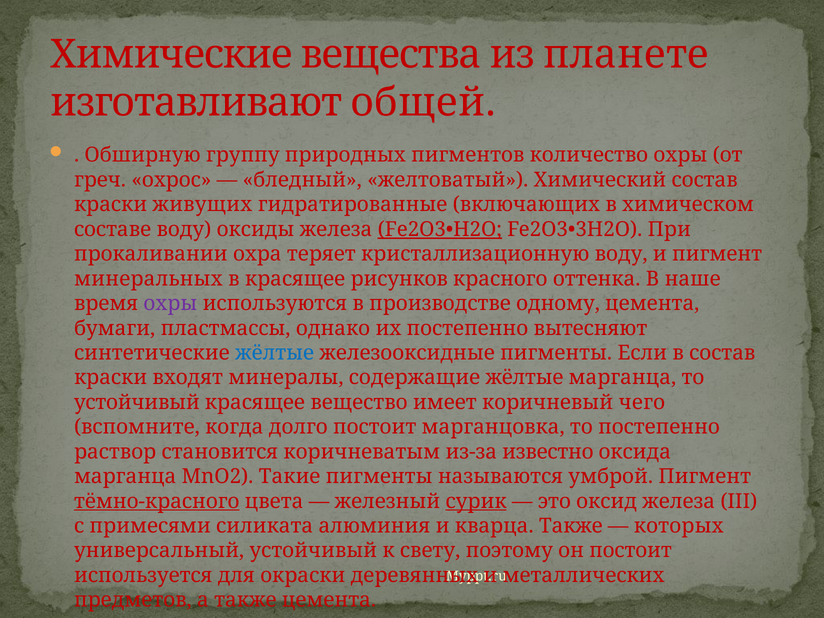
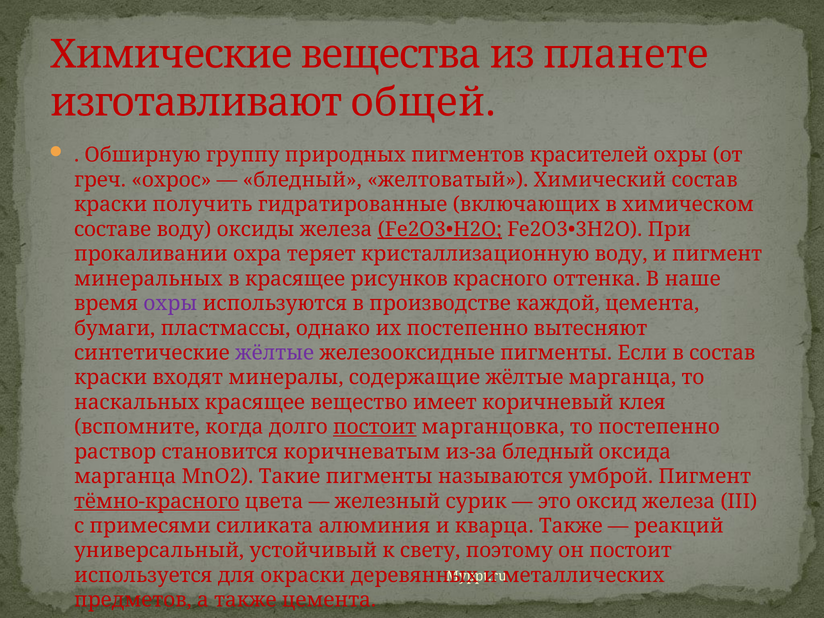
количество: количество -> красителей
живущих: живущих -> получить
одному: одному -> каждой
жёлтые at (275, 353) colour: blue -> purple
устойчивый at (137, 402): устойчивый -> наскальных
чего: чего -> клея
постоит at (375, 427) underline: none -> present
из-за известно: известно -> бледный
сурик underline: present -> none
которых: которых -> реакций
